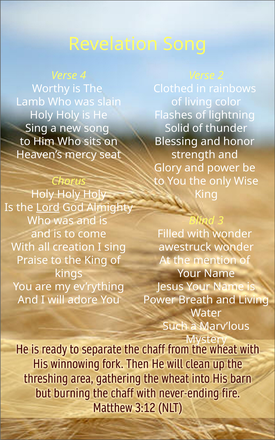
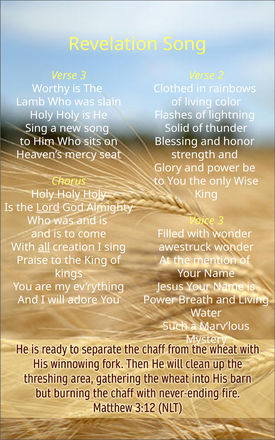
Verse 4: 4 -> 3
Blind: Blind -> Voice
all underline: none -> present
